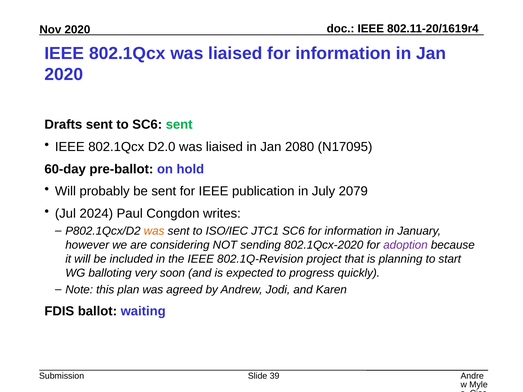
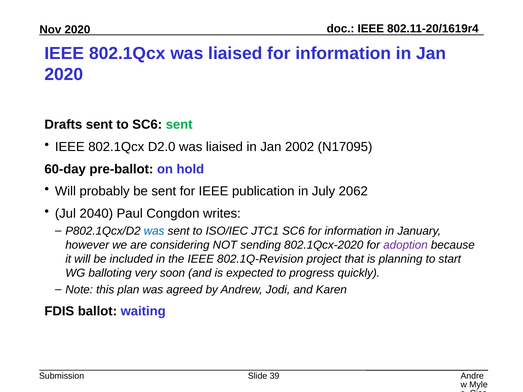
2080: 2080 -> 2002
2079: 2079 -> 2062
2024: 2024 -> 2040
was at (154, 231) colour: orange -> blue
